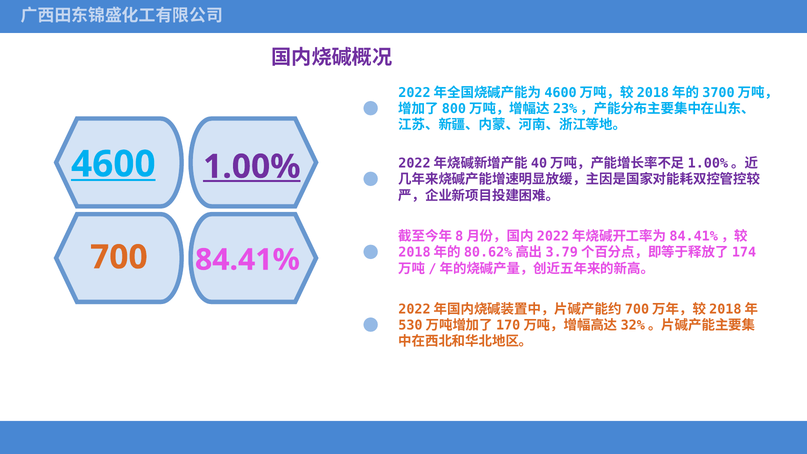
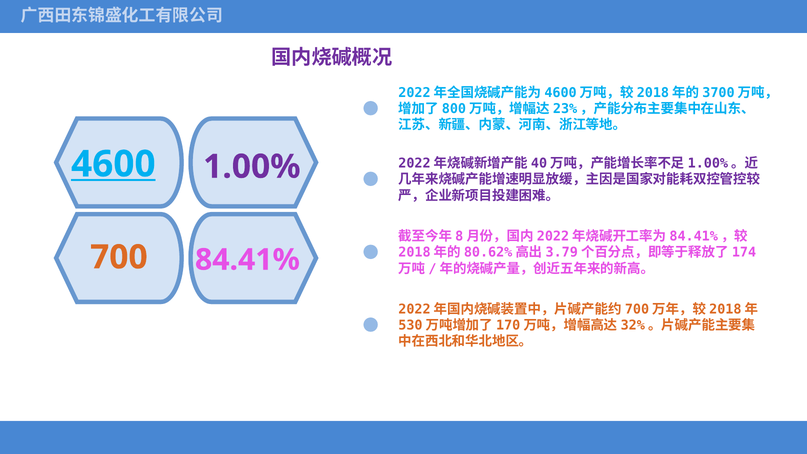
1.00% underline: present -> none
